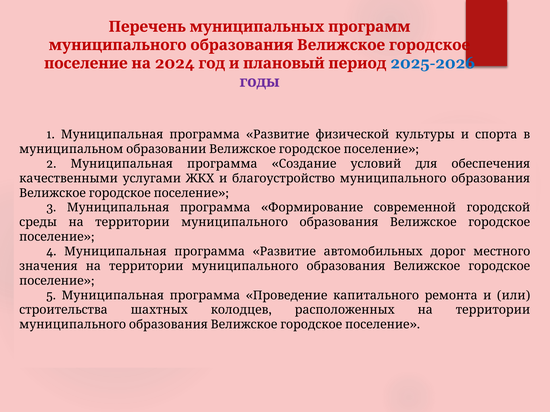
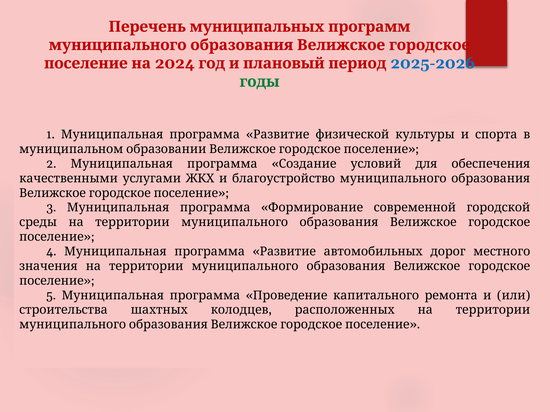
годы colour: purple -> green
